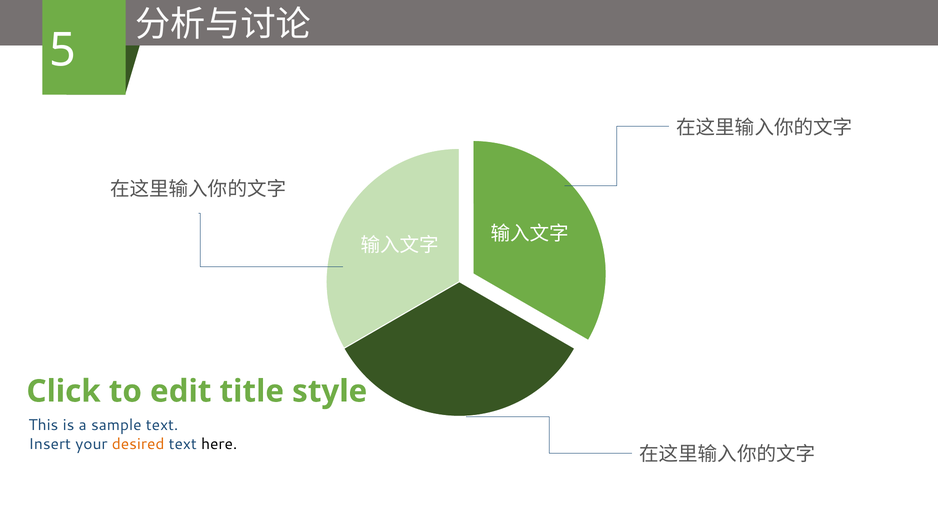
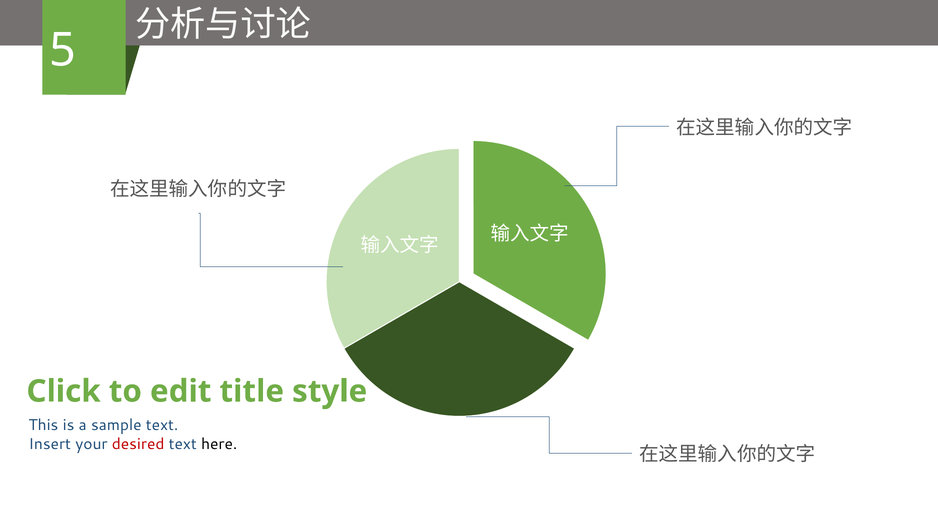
desired colour: orange -> red
